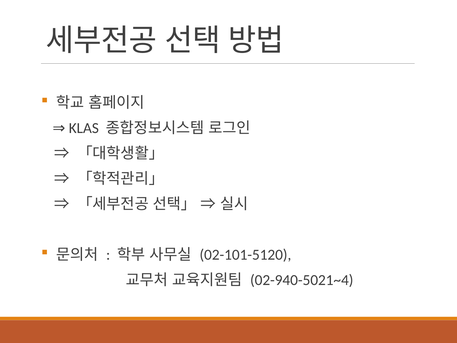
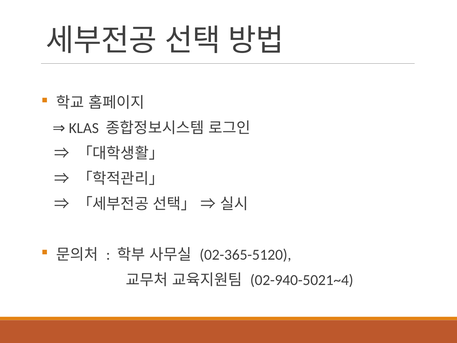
02-101-5120: 02-101-5120 -> 02-365-5120
